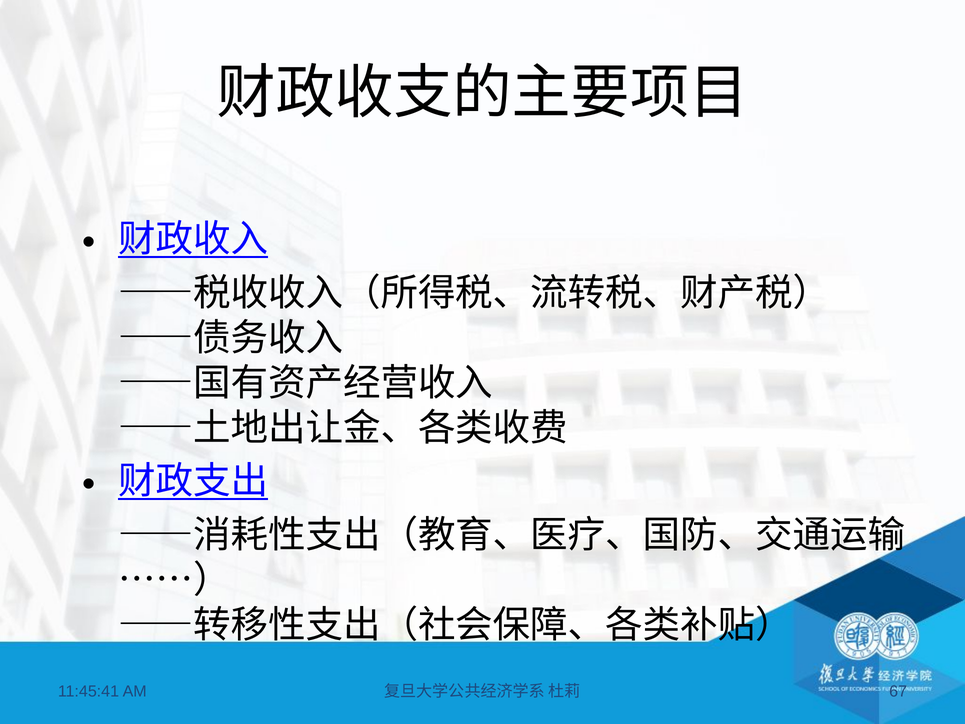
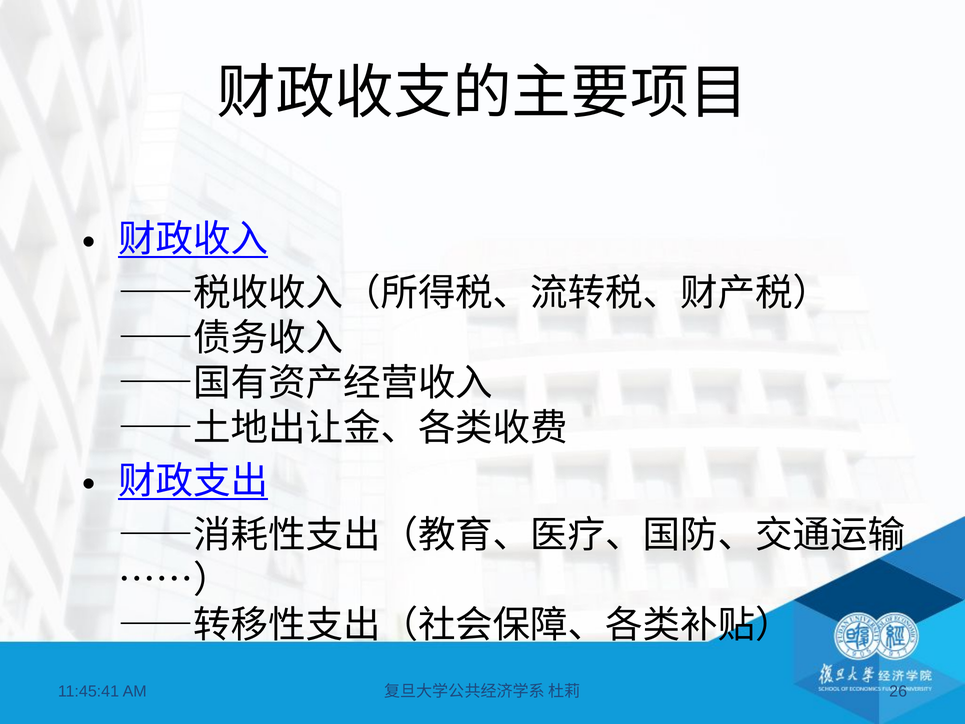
67: 67 -> 26
